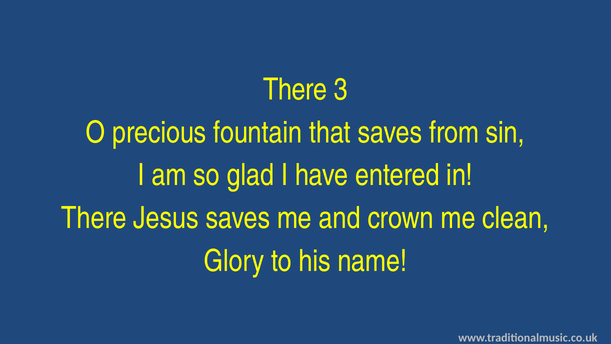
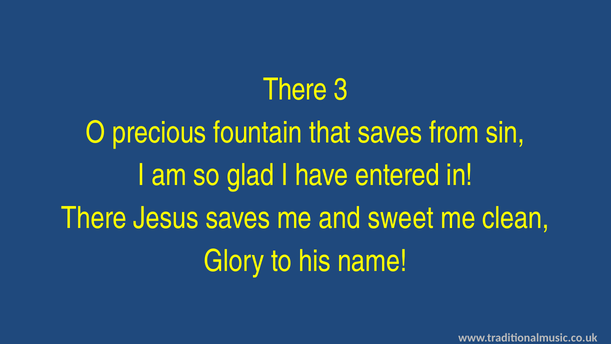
crown: crown -> sweet
